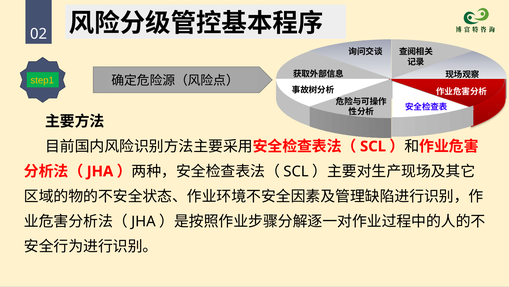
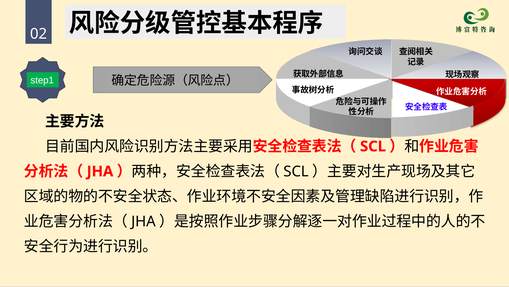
step1 colour: yellow -> white
